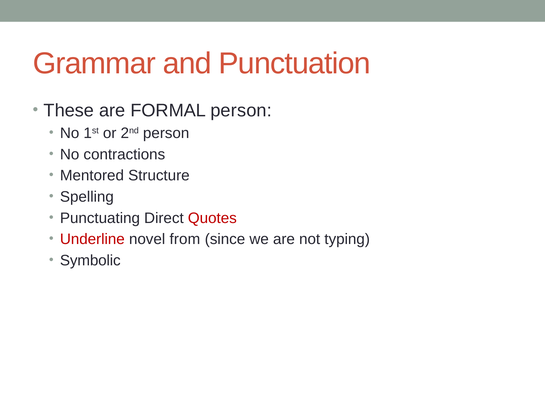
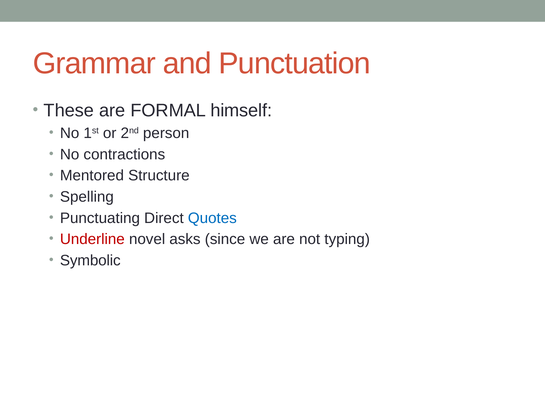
FORMAL person: person -> himself
Quotes colour: red -> blue
from: from -> asks
